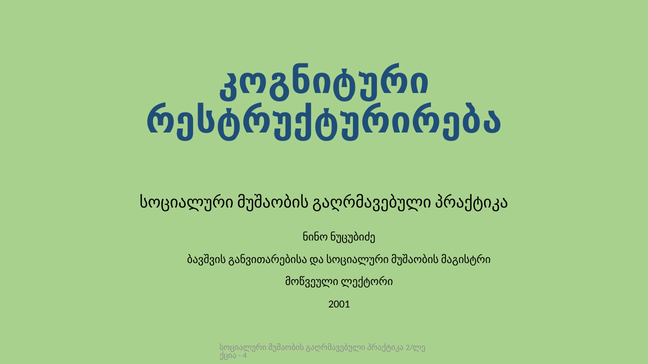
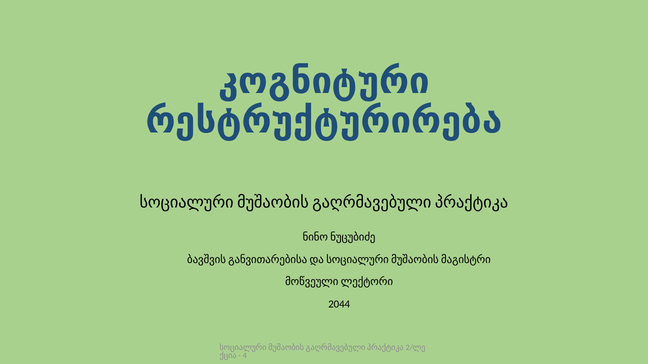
2001: 2001 -> 2044
